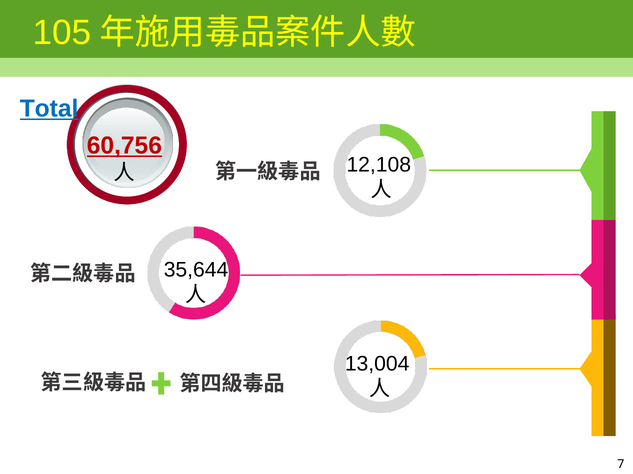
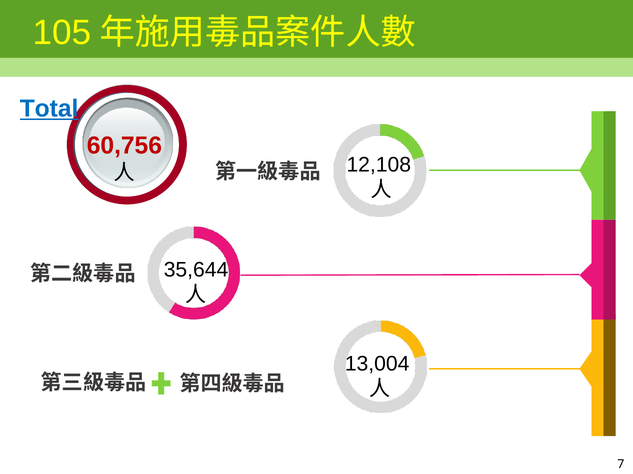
60,756 underline: present -> none
